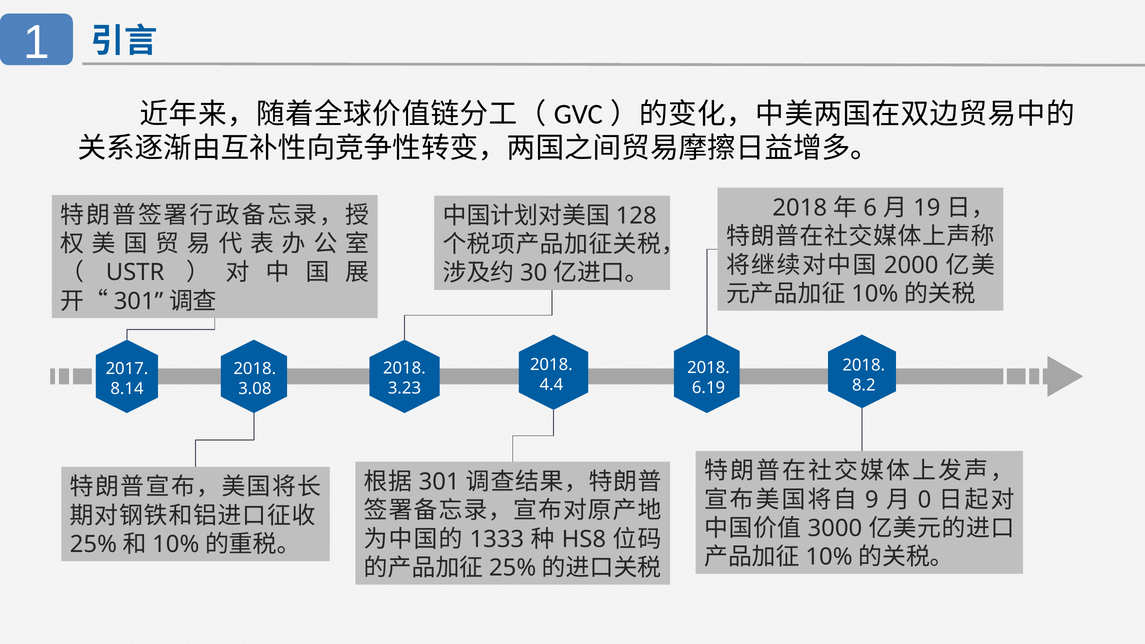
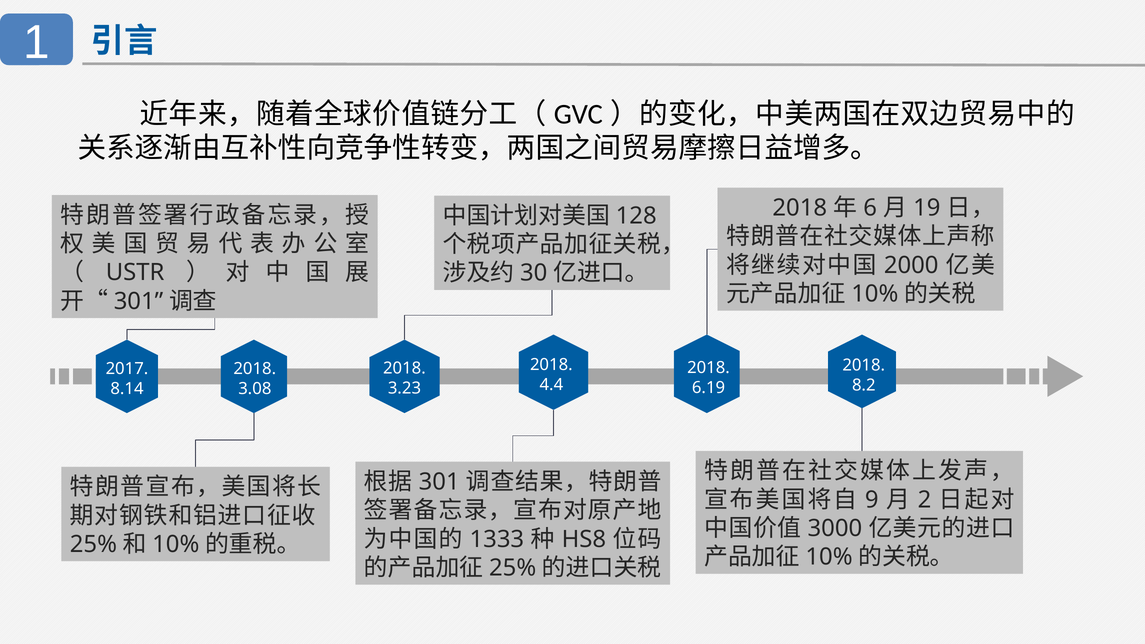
0: 0 -> 2
